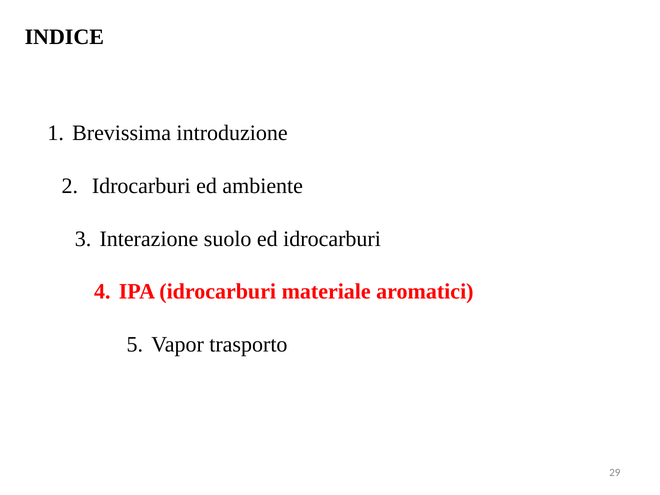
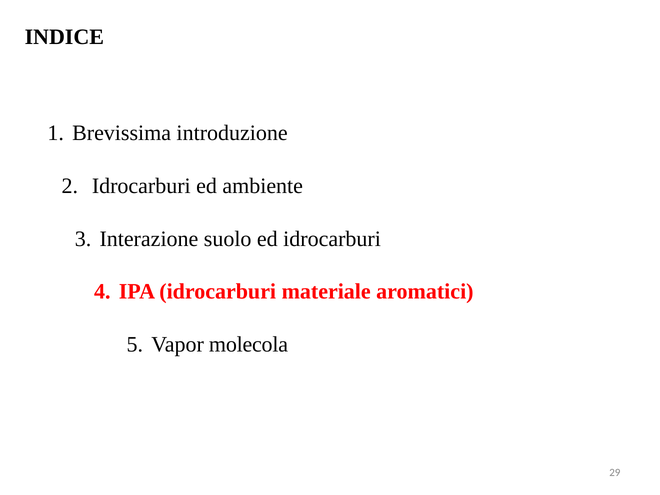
trasporto: trasporto -> molecola
